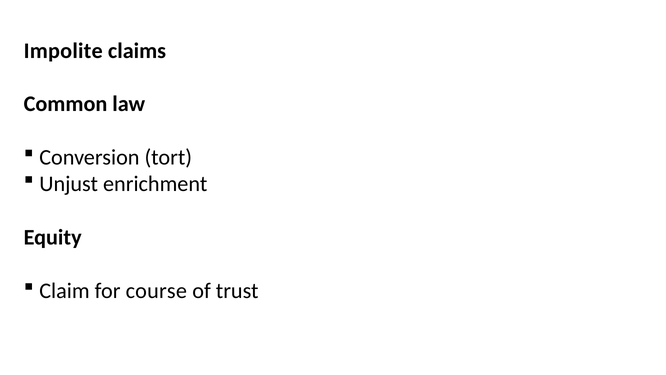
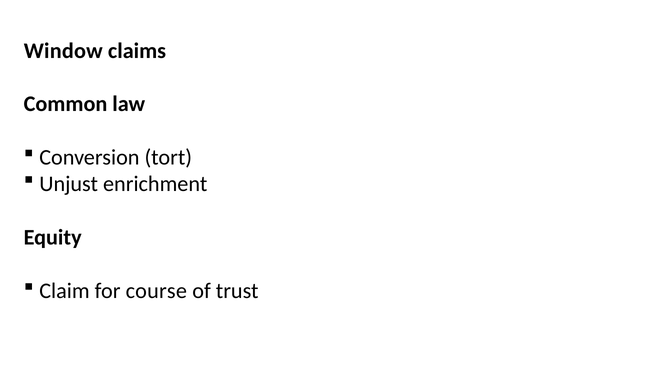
Impolite: Impolite -> Window
